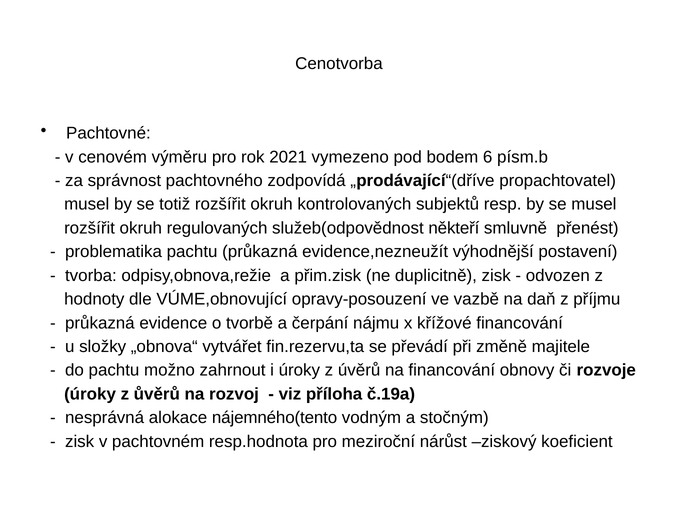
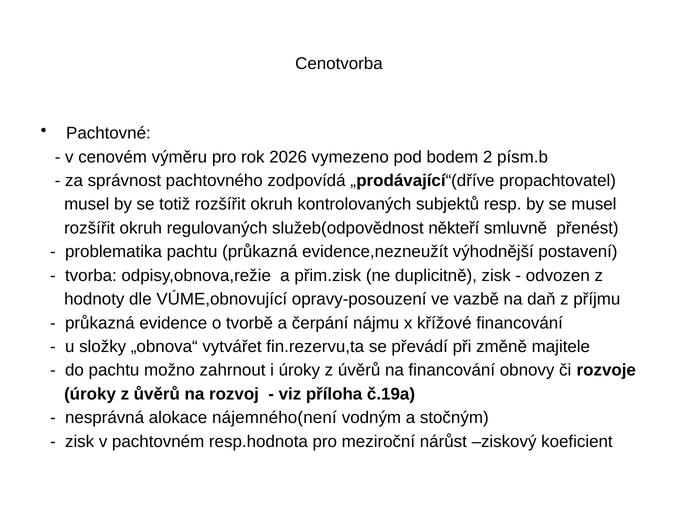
2021: 2021 -> 2026
6: 6 -> 2
nájemného(tento: nájemného(tento -> nájemného(není
